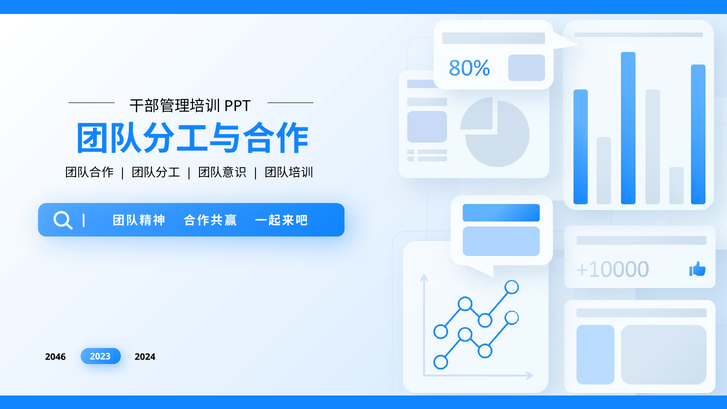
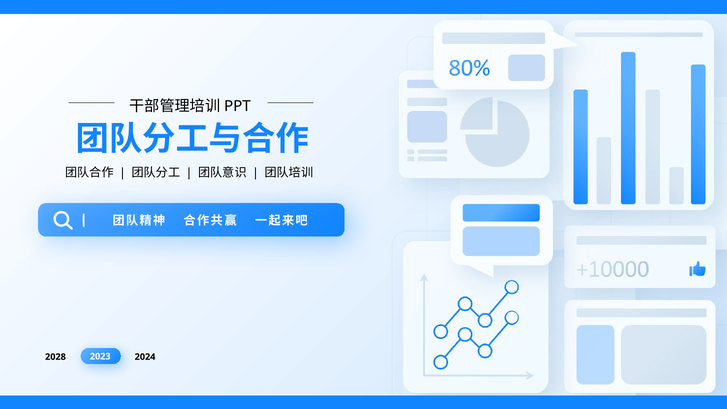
2046: 2046 -> 2028
